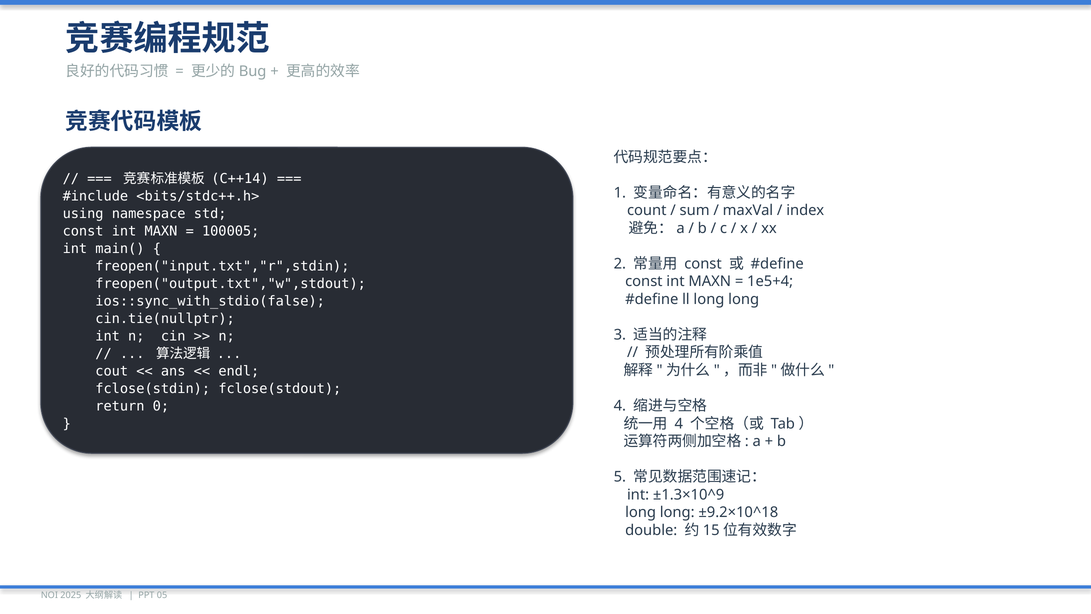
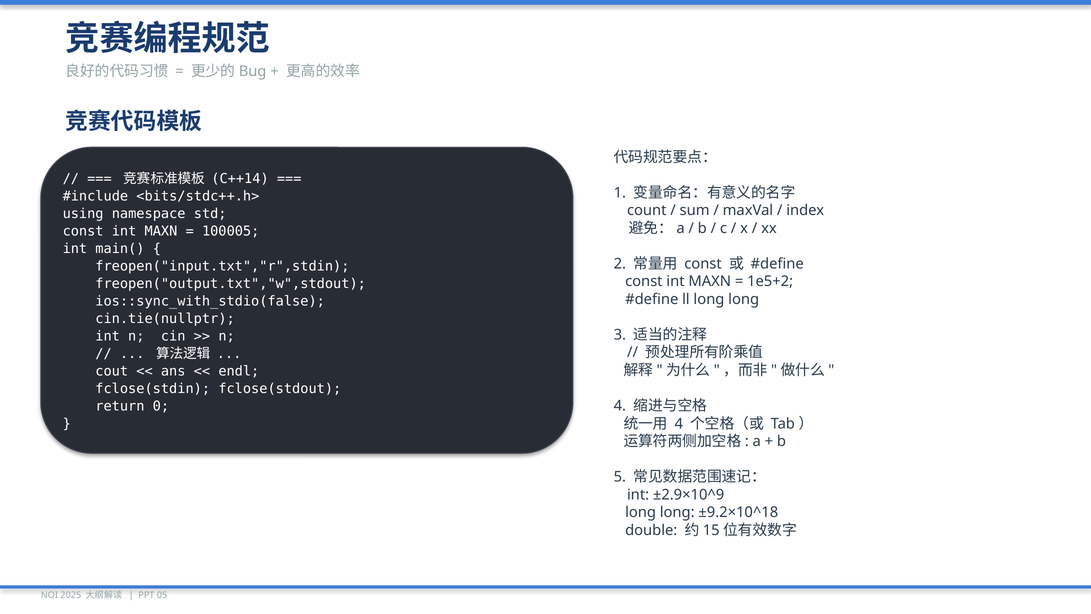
1e5+4: 1e5+4 -> 1e5+2
±1.3×10^9: ±1.3×10^9 -> ±2.9×10^9
